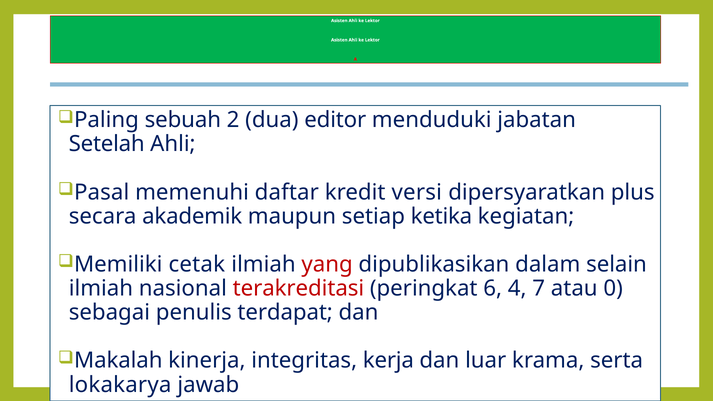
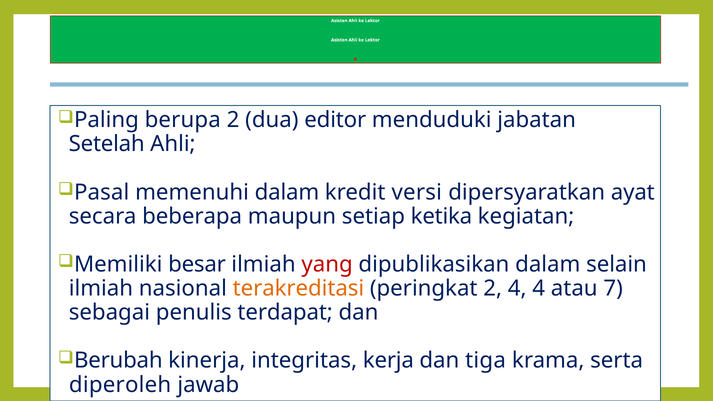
sebuah: sebuah -> berupa
memenuhi daftar: daftar -> dalam
plus: plus -> ayat
akademik: akademik -> beberapa
cetak: cetak -> besar
terakreditasi colour: red -> orange
peringkat 6: 6 -> 2
4 7: 7 -> 4
0: 0 -> 7
Makalah: Makalah -> Berubah
luar: luar -> tiga
lokakarya: lokakarya -> diperoleh
